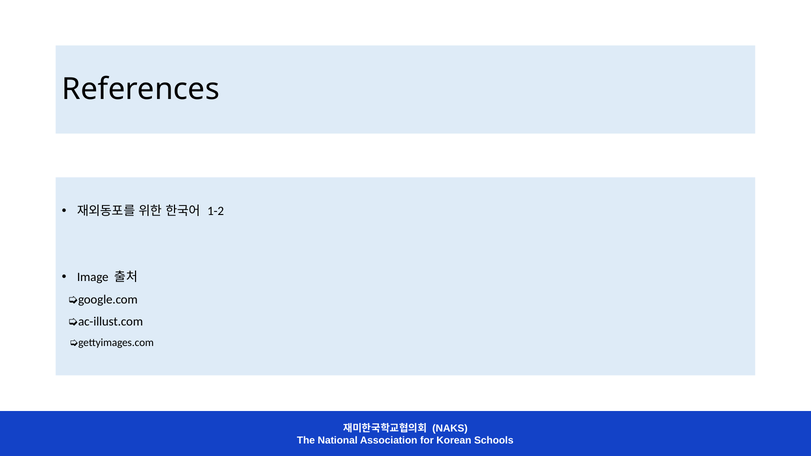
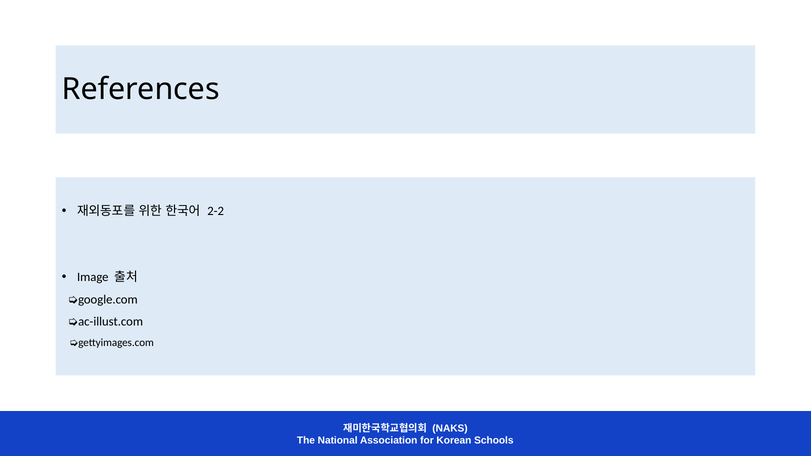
1-2: 1-2 -> 2-2
